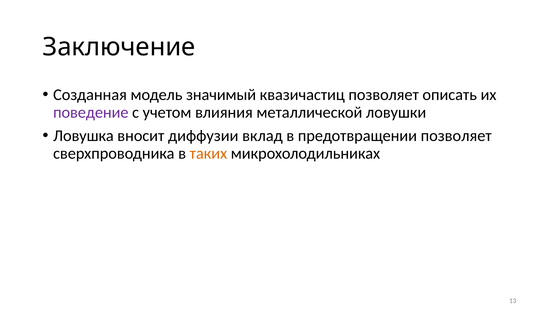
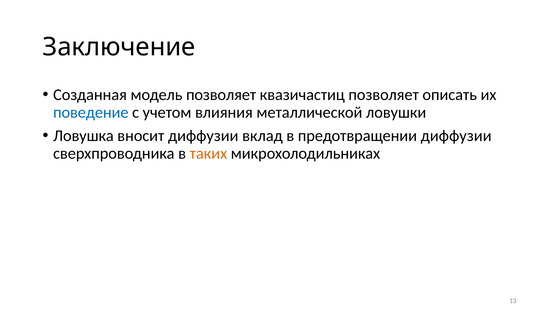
модель значимый: значимый -> позволяет
поведение colour: purple -> blue
предотвращении позволяет: позволяет -> диффузии
